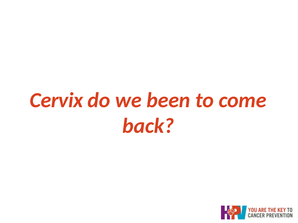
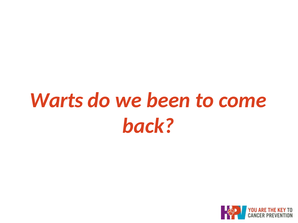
Cervix: Cervix -> Warts
